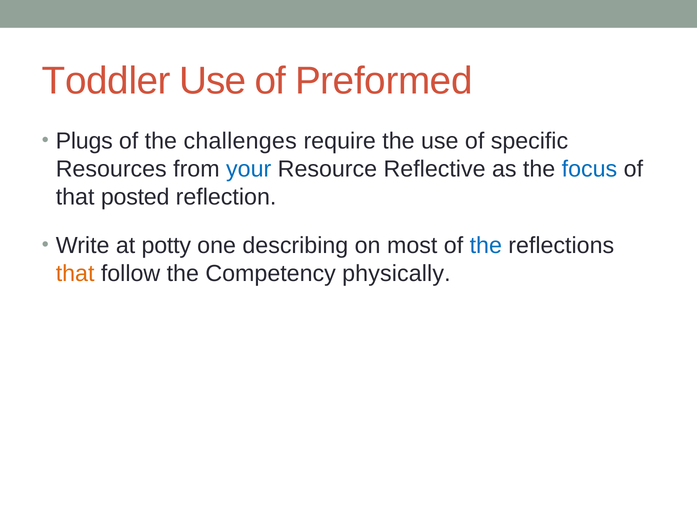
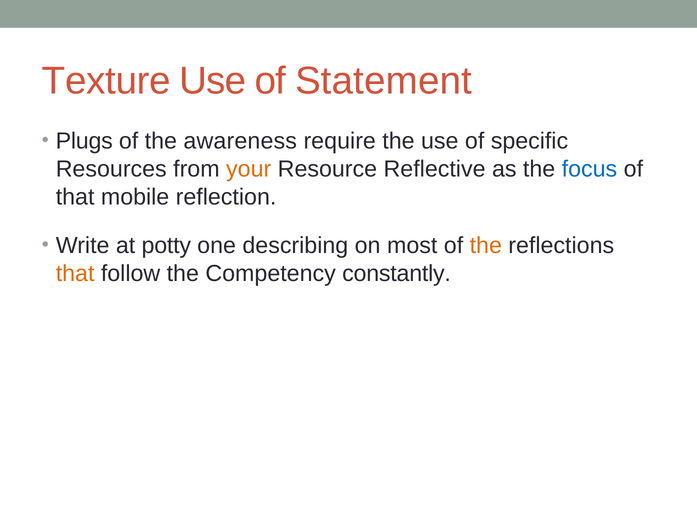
Toddler: Toddler -> Texture
Preformed: Preformed -> Statement
challenges: challenges -> awareness
your colour: blue -> orange
posted: posted -> mobile
the at (486, 246) colour: blue -> orange
physically: physically -> constantly
